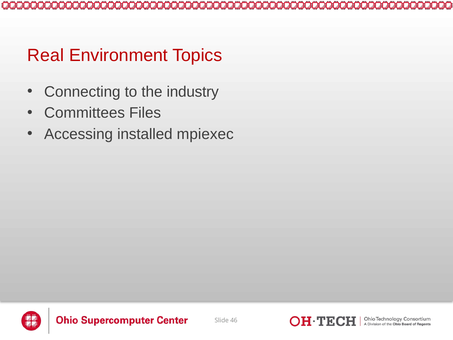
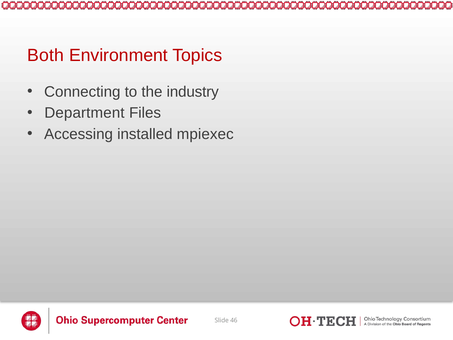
Real: Real -> Both
Committees: Committees -> Department
